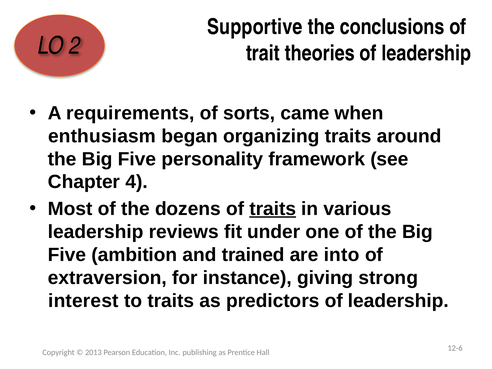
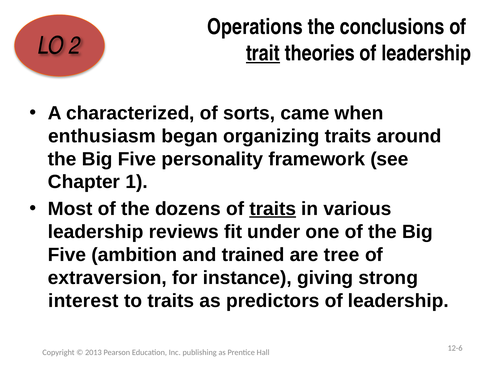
Supportive: Supportive -> Operations
trait underline: none -> present
requirements: requirements -> characterized
4: 4 -> 1
into: into -> tree
